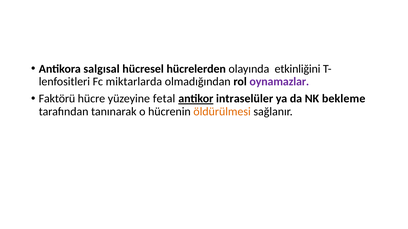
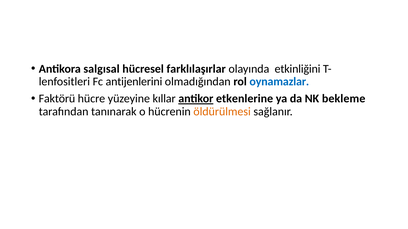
hücrelerden: hücrelerden -> farklılaşırlar
miktarlarda: miktarlarda -> antijenlerini
oynamazlar colour: purple -> blue
fetal: fetal -> kıllar
intraselüler: intraselüler -> etkenlerine
